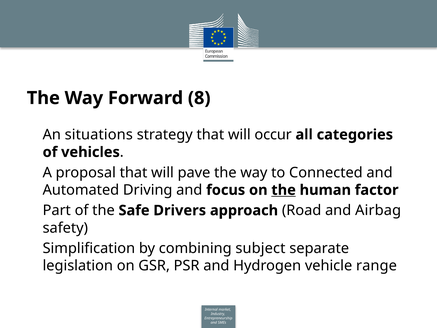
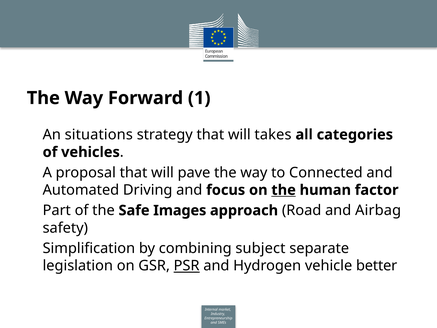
8: 8 -> 1
occur: occur -> takes
Drivers: Drivers -> Images
PSR underline: none -> present
range: range -> better
